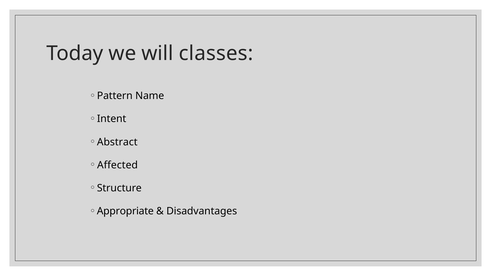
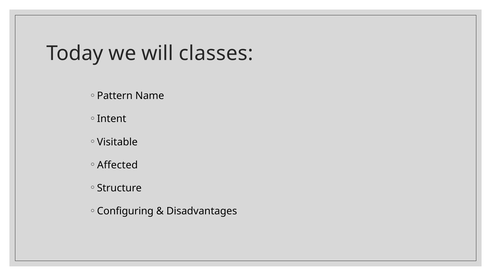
Abstract: Abstract -> Visitable
Appropriate: Appropriate -> Configuring
